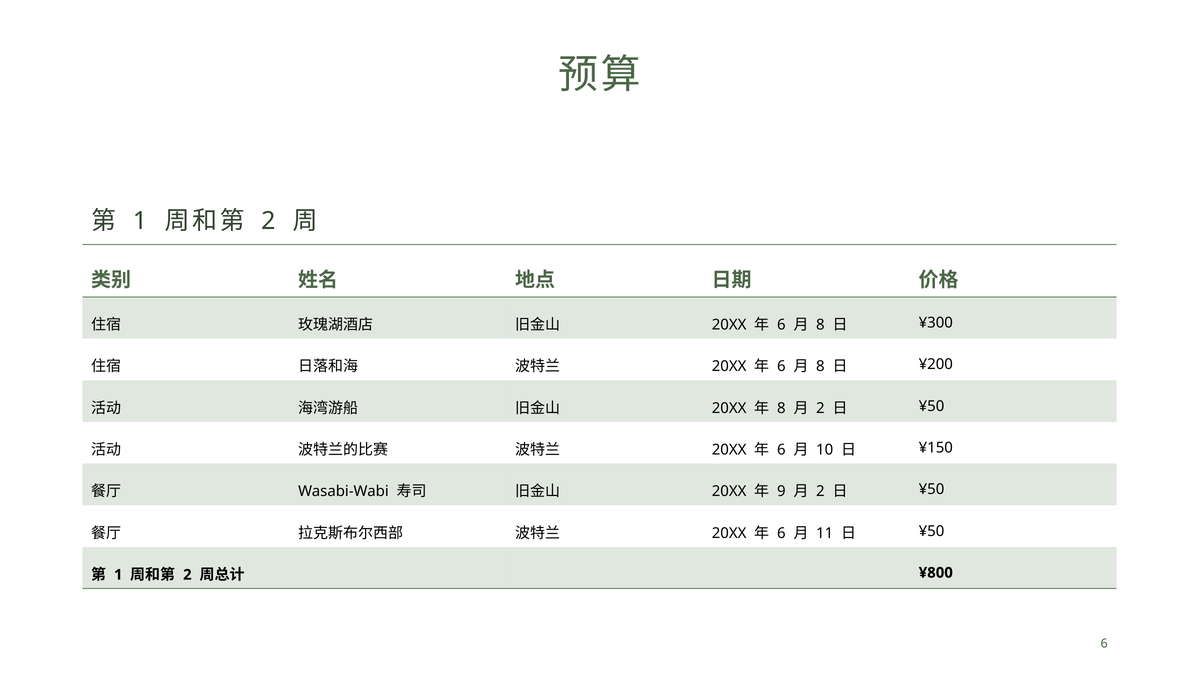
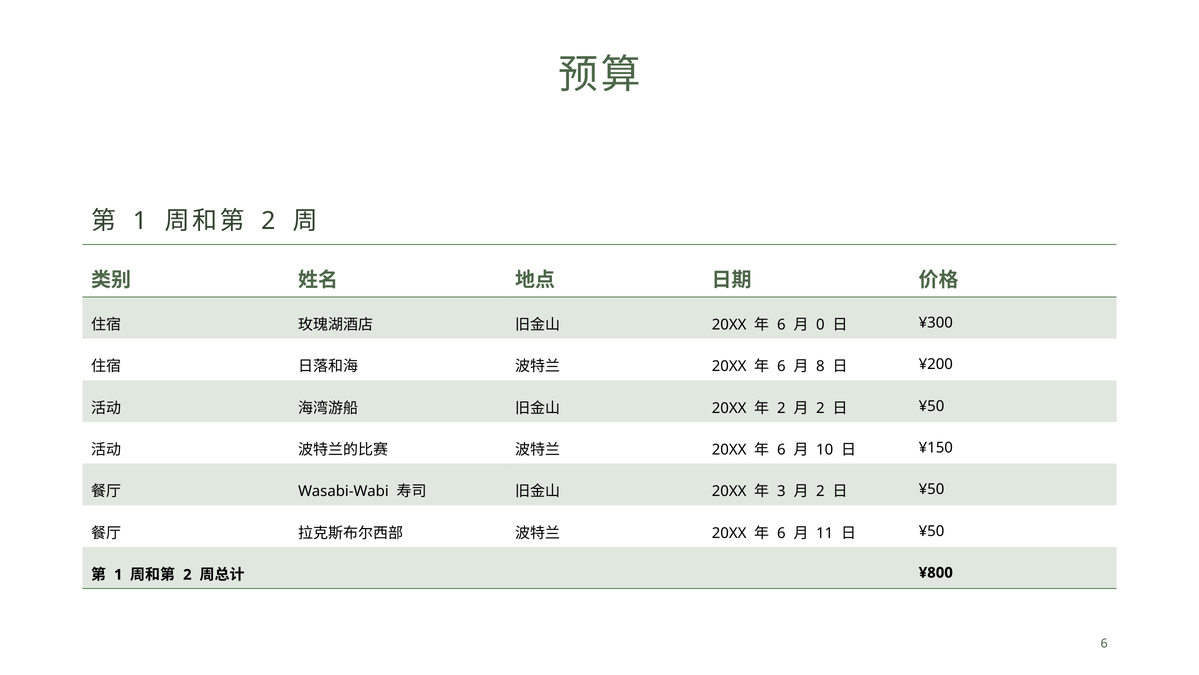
8 at (820, 324): 8 -> 0
8 at (781, 408): 8 -> 2
9: 9 -> 3
